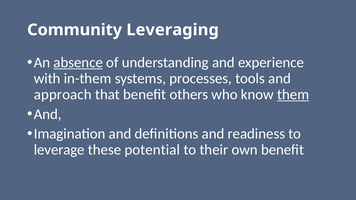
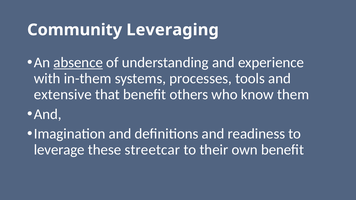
approach: approach -> extensive
them underline: present -> none
potential: potential -> streetcar
